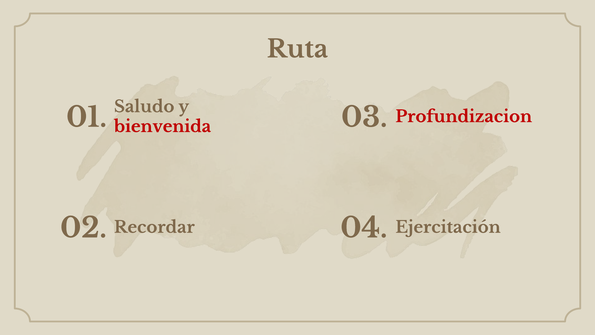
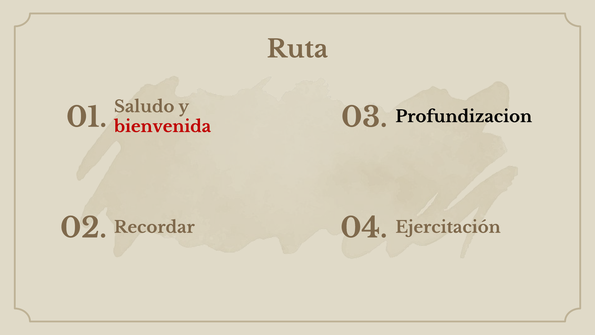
Profundizacion colour: red -> black
